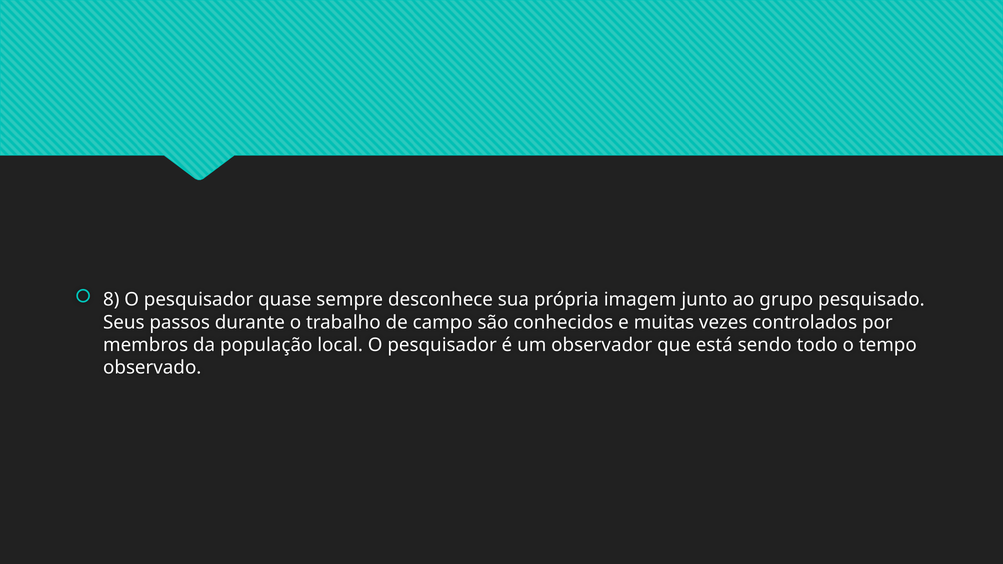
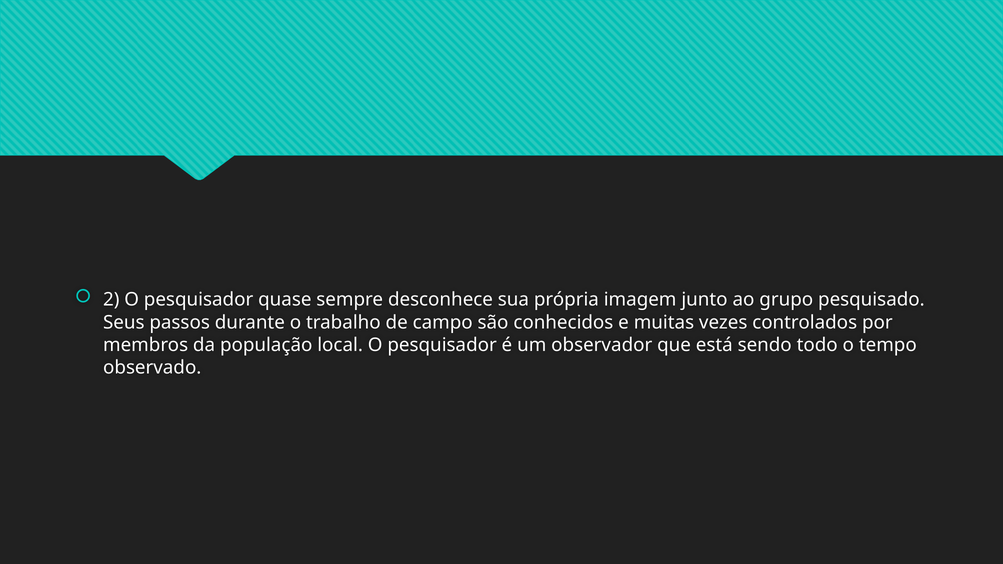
8: 8 -> 2
